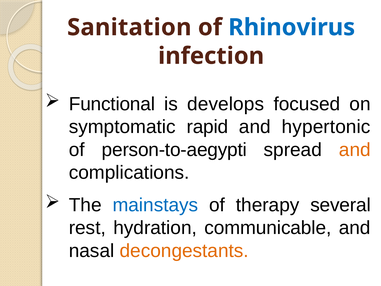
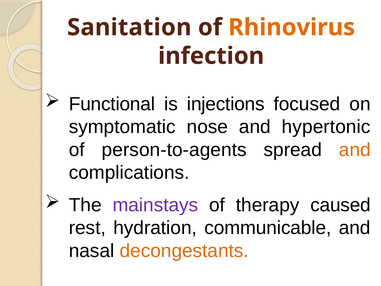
Rhinovirus colour: blue -> orange
develops: develops -> injections
rapid: rapid -> nose
person-to-aegypti: person-to-aegypti -> person-to-agents
mainstays colour: blue -> purple
several: several -> caused
